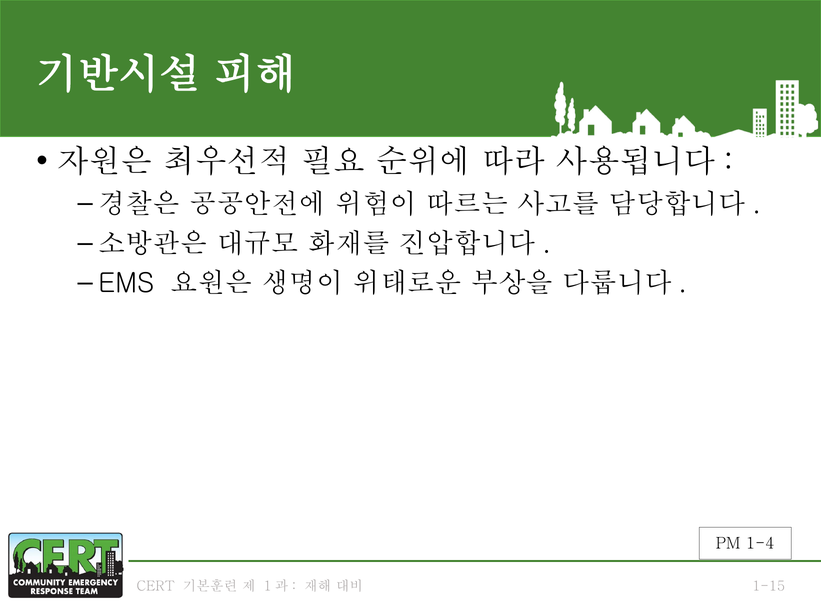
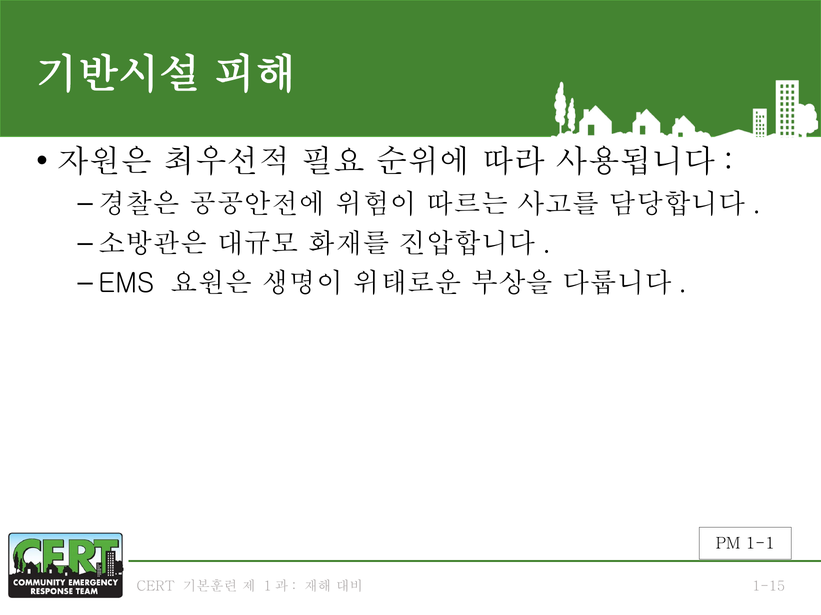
1-4: 1-4 -> 1-1
